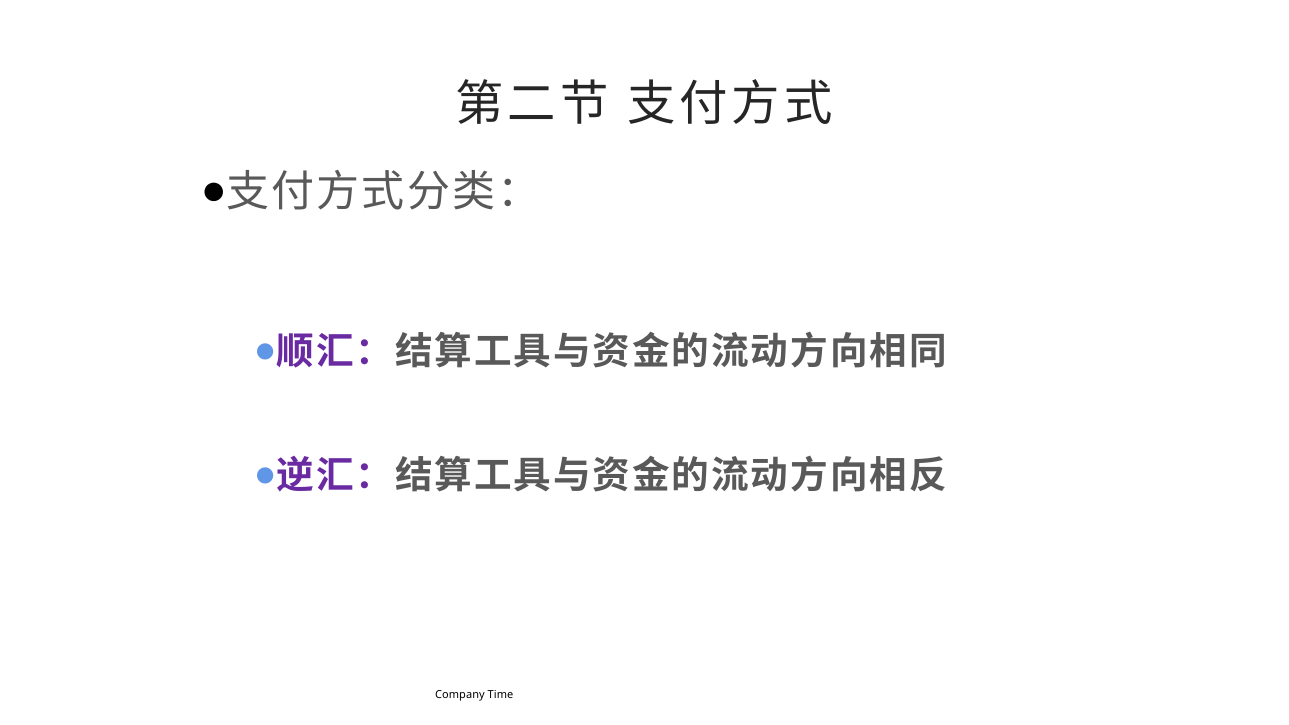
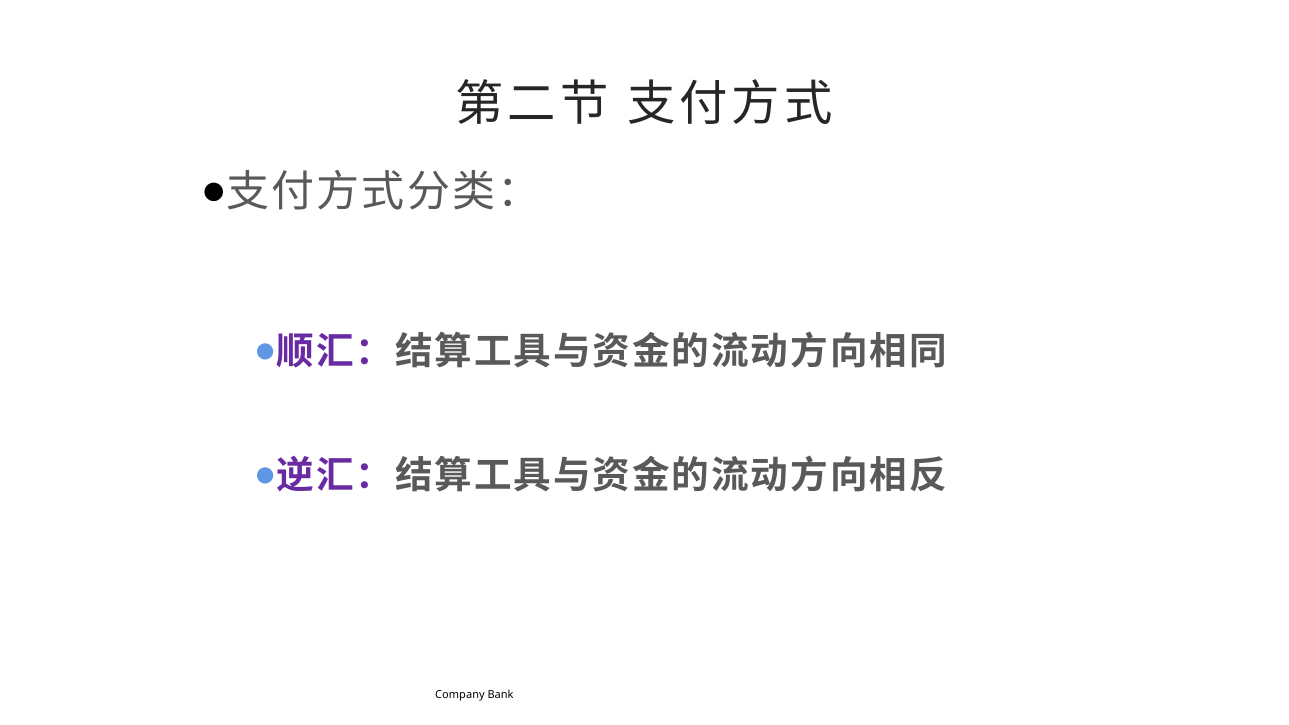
Time: Time -> Bank
